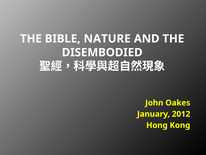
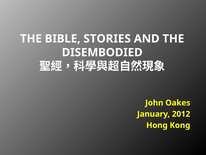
NATURE: NATURE -> STORIES
